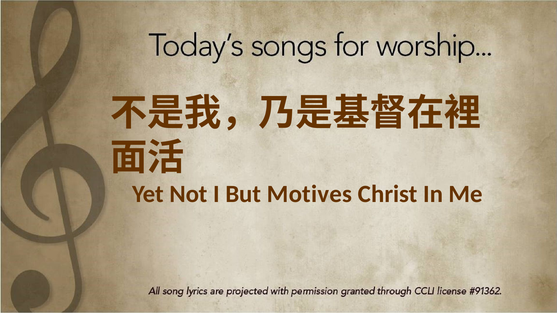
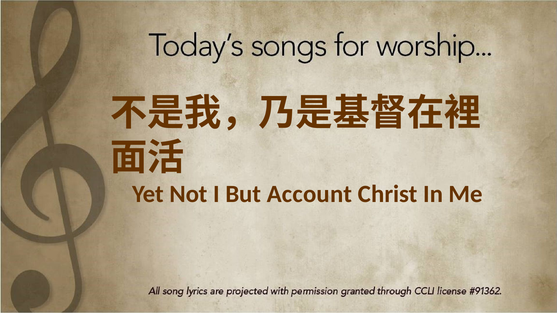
Motives: Motives -> Account
